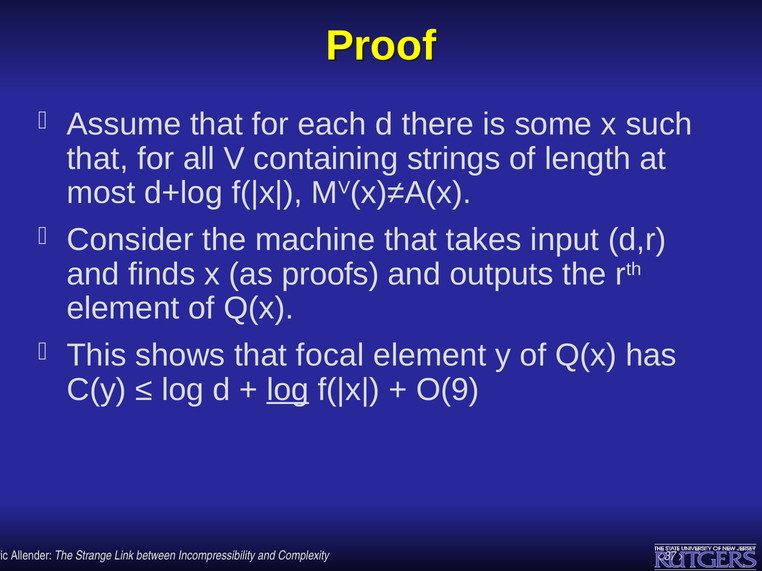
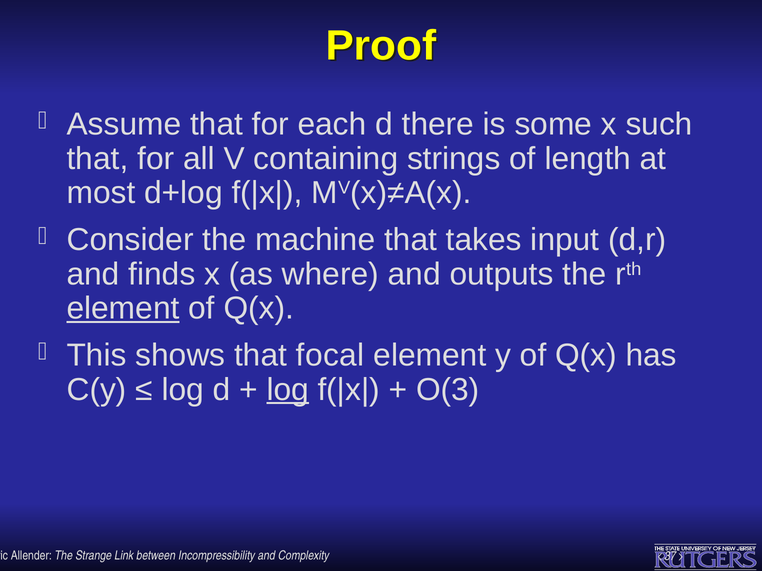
proofs: proofs -> where
element at (123, 309) underline: none -> present
O(9: O(9 -> O(3
